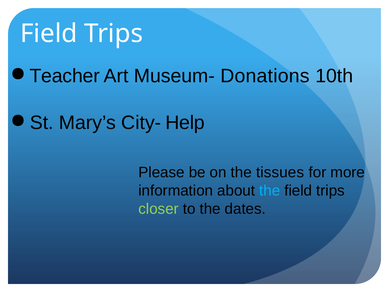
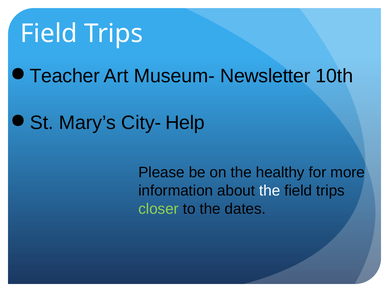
Donations: Donations -> Newsletter
tissues: tissues -> healthy
the at (270, 190) colour: light blue -> white
